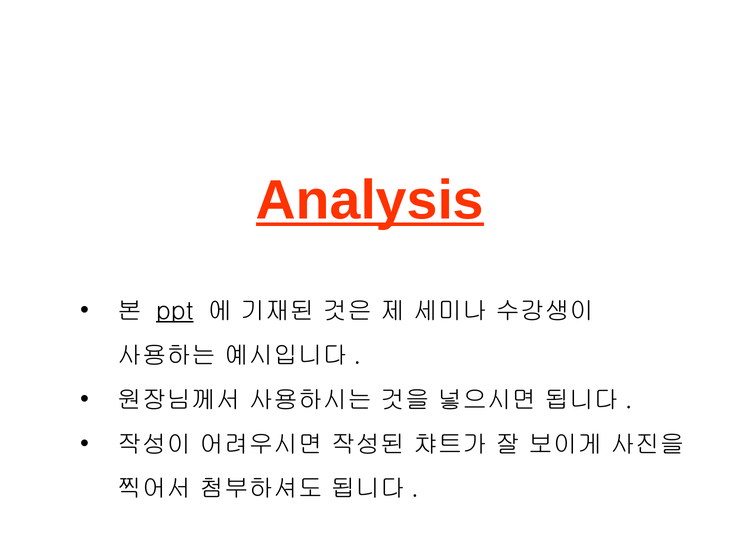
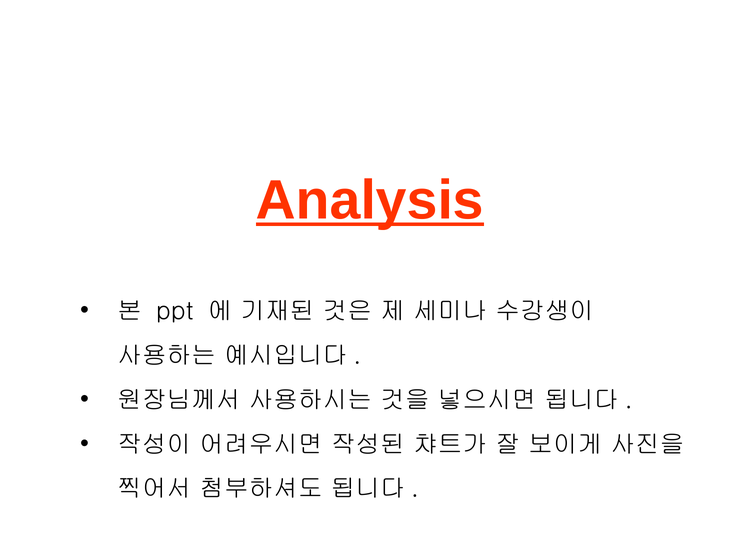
ppt underline: present -> none
